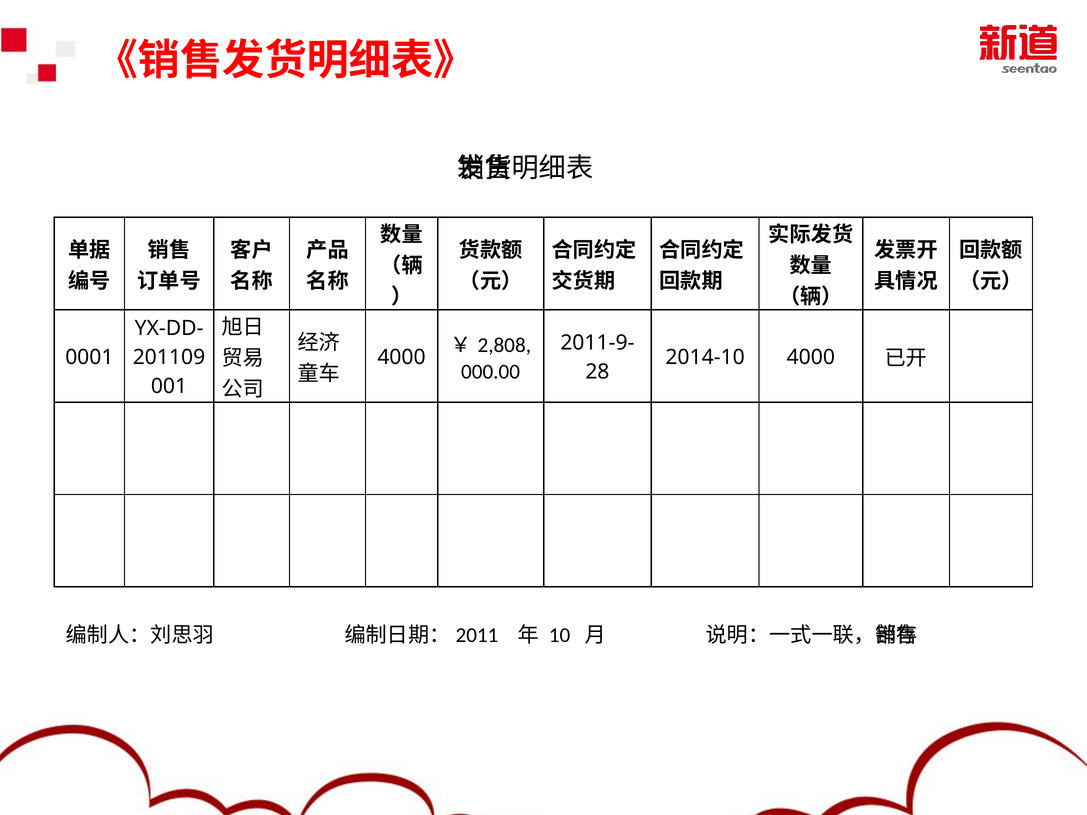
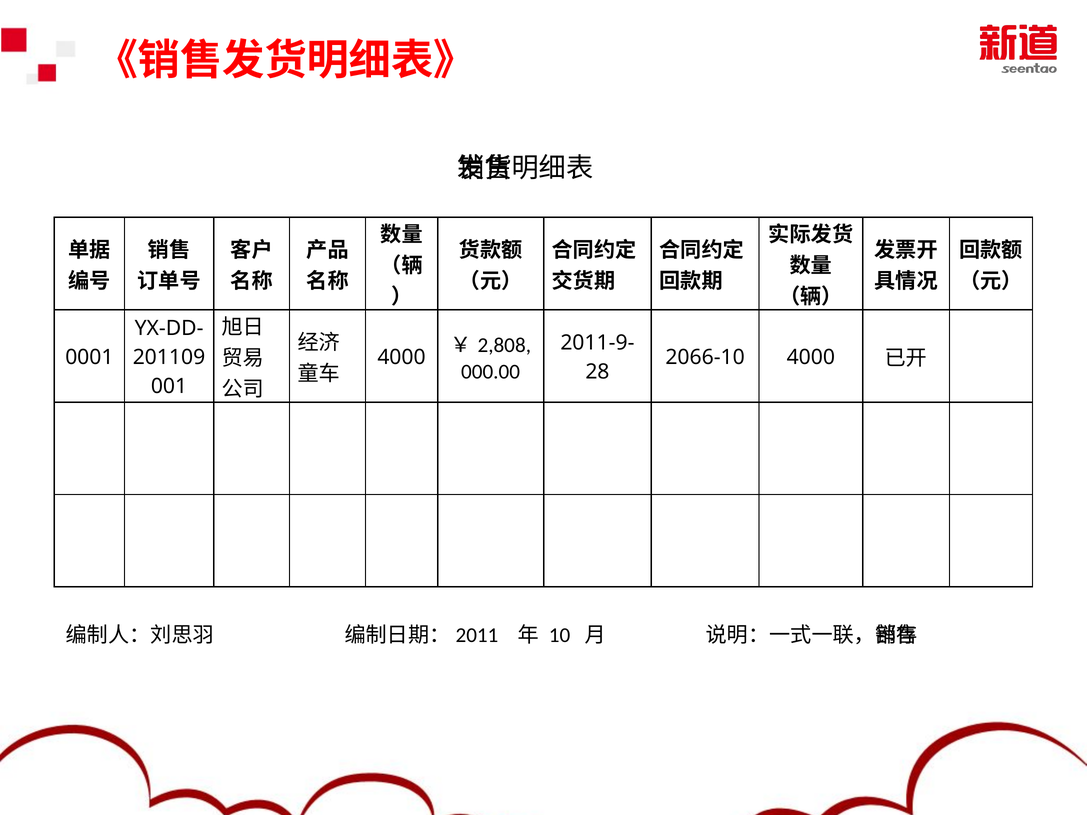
2014-10: 2014-10 -> 2066-10
